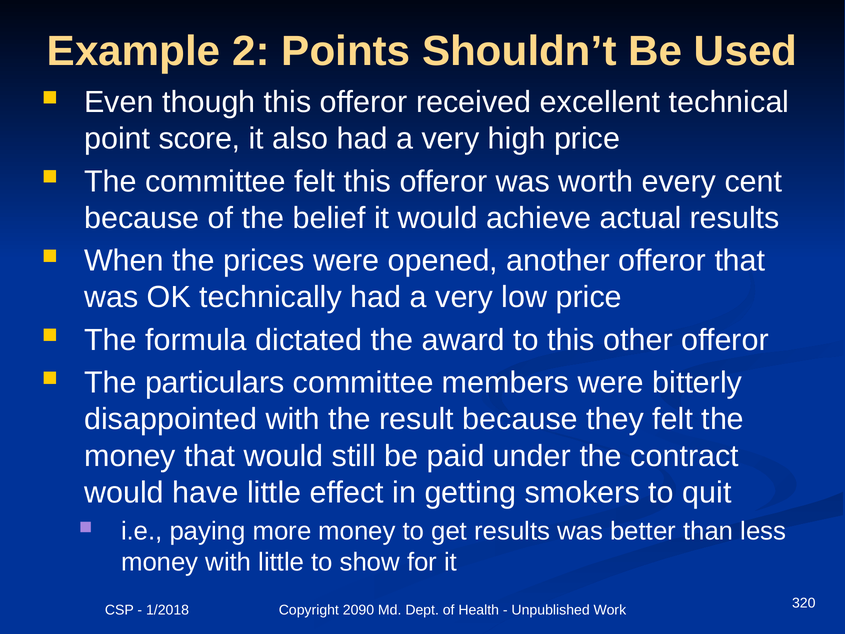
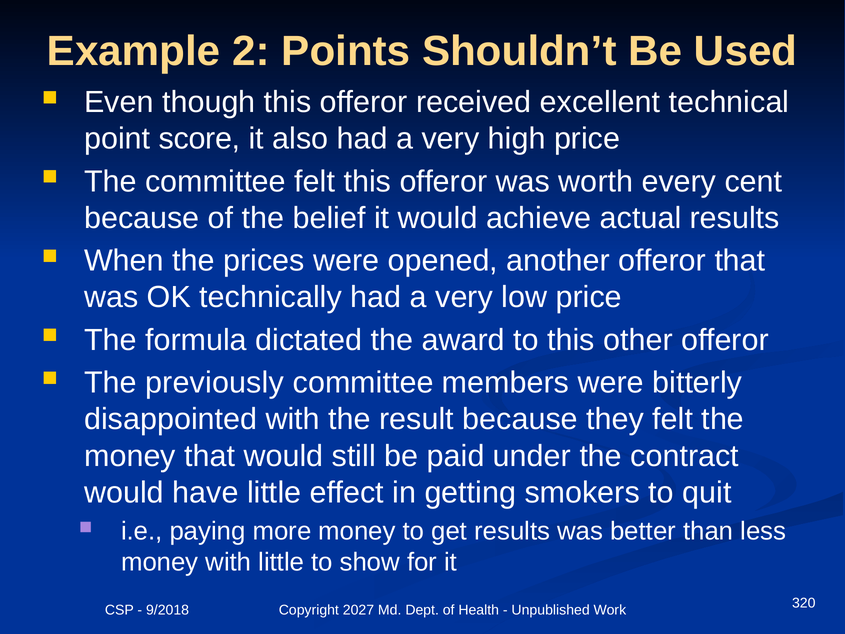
particulars: particulars -> previously
1/2018: 1/2018 -> 9/2018
2090: 2090 -> 2027
